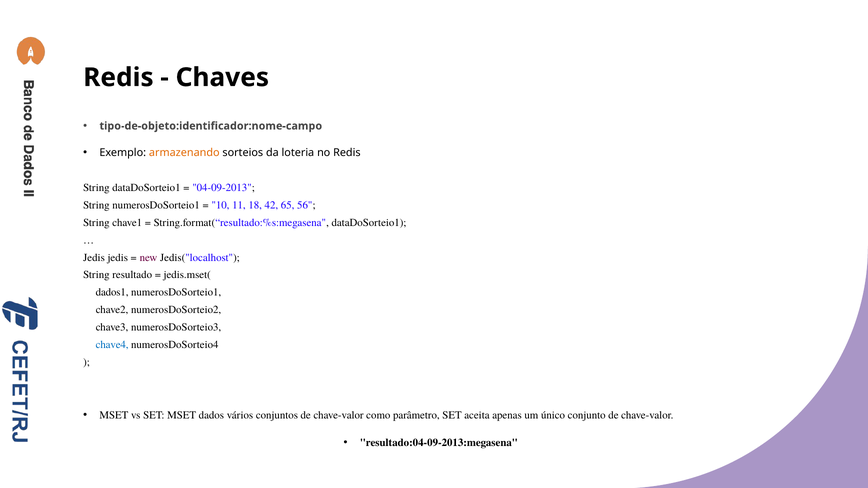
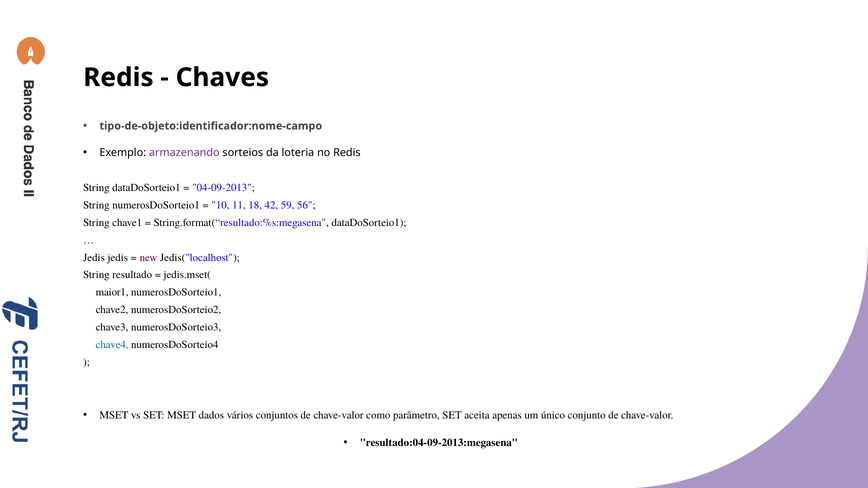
armazenando colour: orange -> purple
65: 65 -> 59
dados1: dados1 -> maior1
